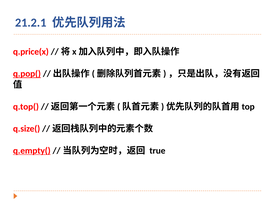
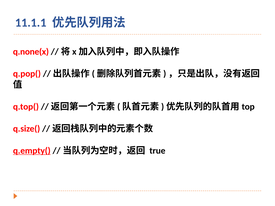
21.2.1: 21.2.1 -> 11.1.1
q.price(x: q.price(x -> q.none(x
q.pop( underline: present -> none
